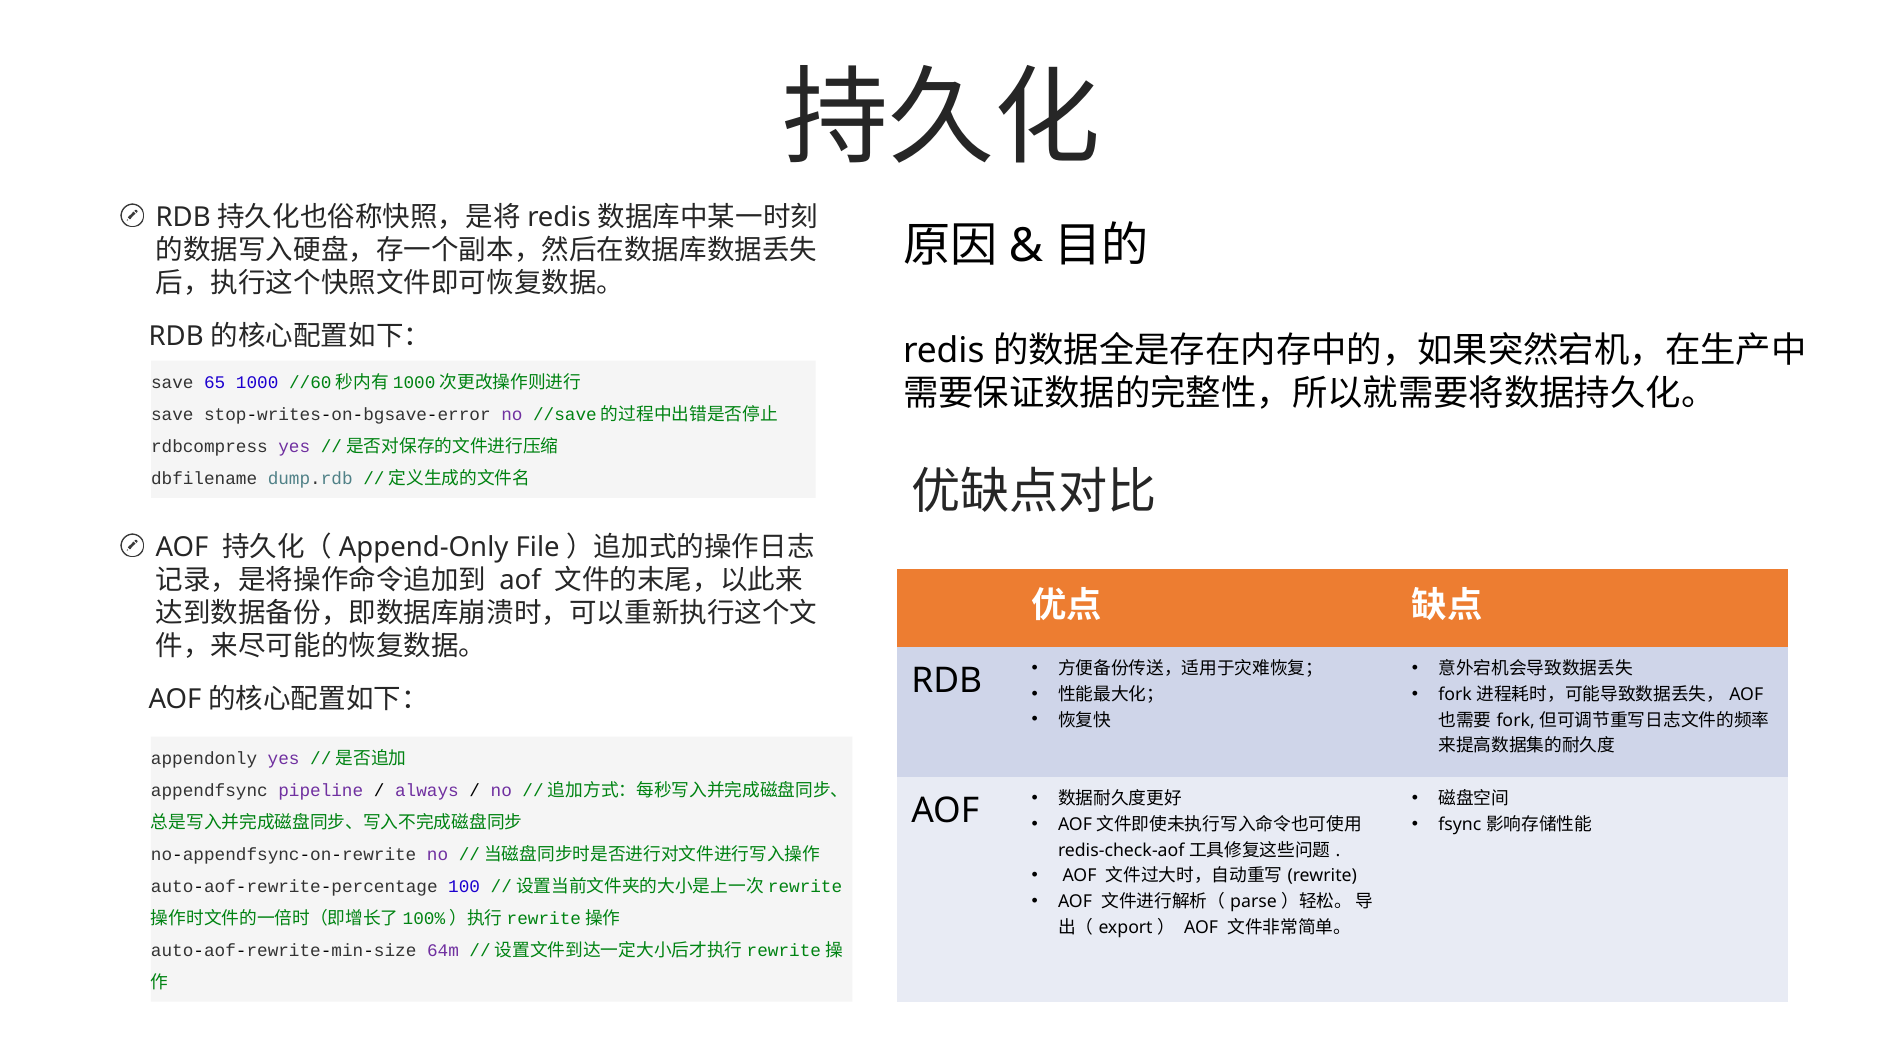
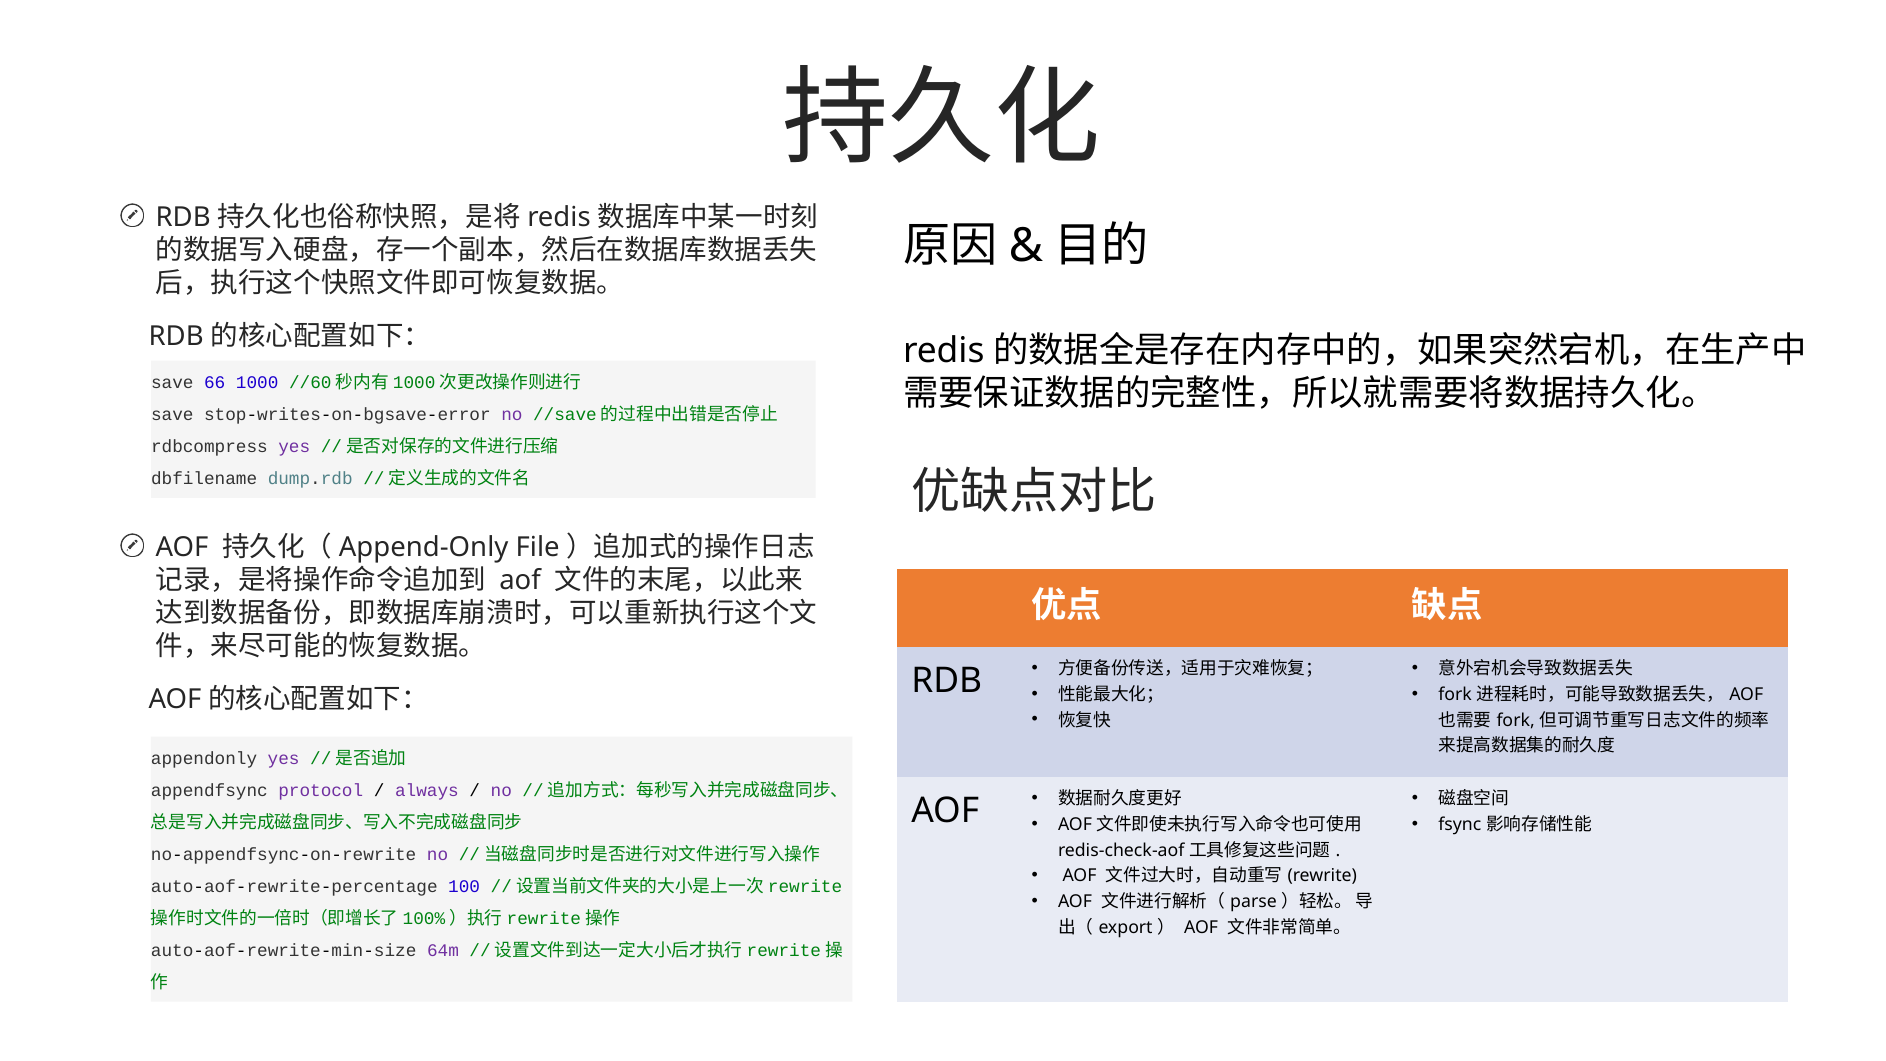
65: 65 -> 66
pipeline: pipeline -> protocol
